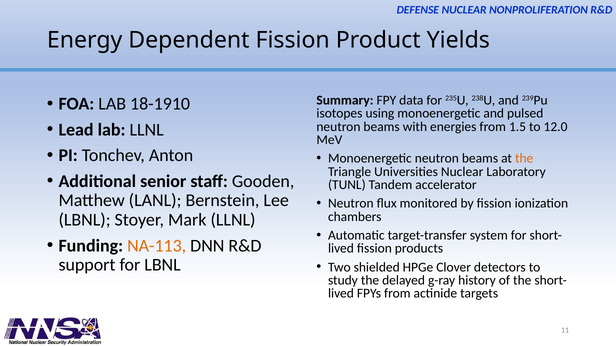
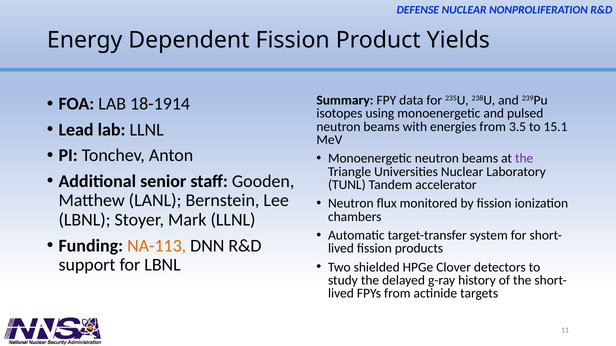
18-1910: 18-1910 -> 18-1914
1.5: 1.5 -> 3.5
12.0: 12.0 -> 15.1
the at (524, 159) colour: orange -> purple
